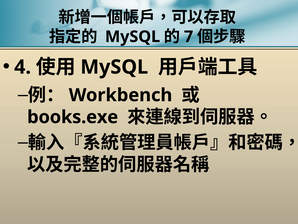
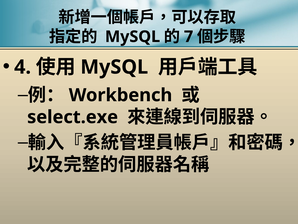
books.exe: books.exe -> select.exe
